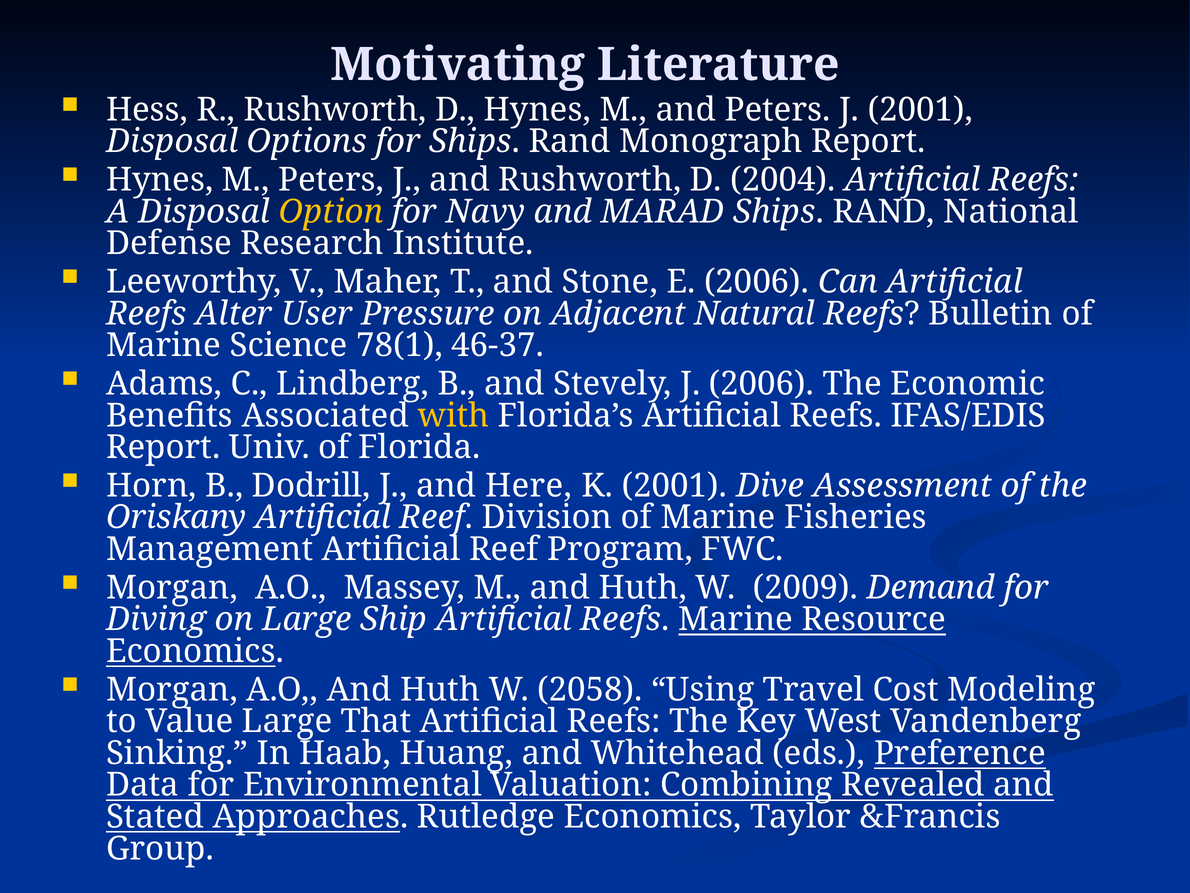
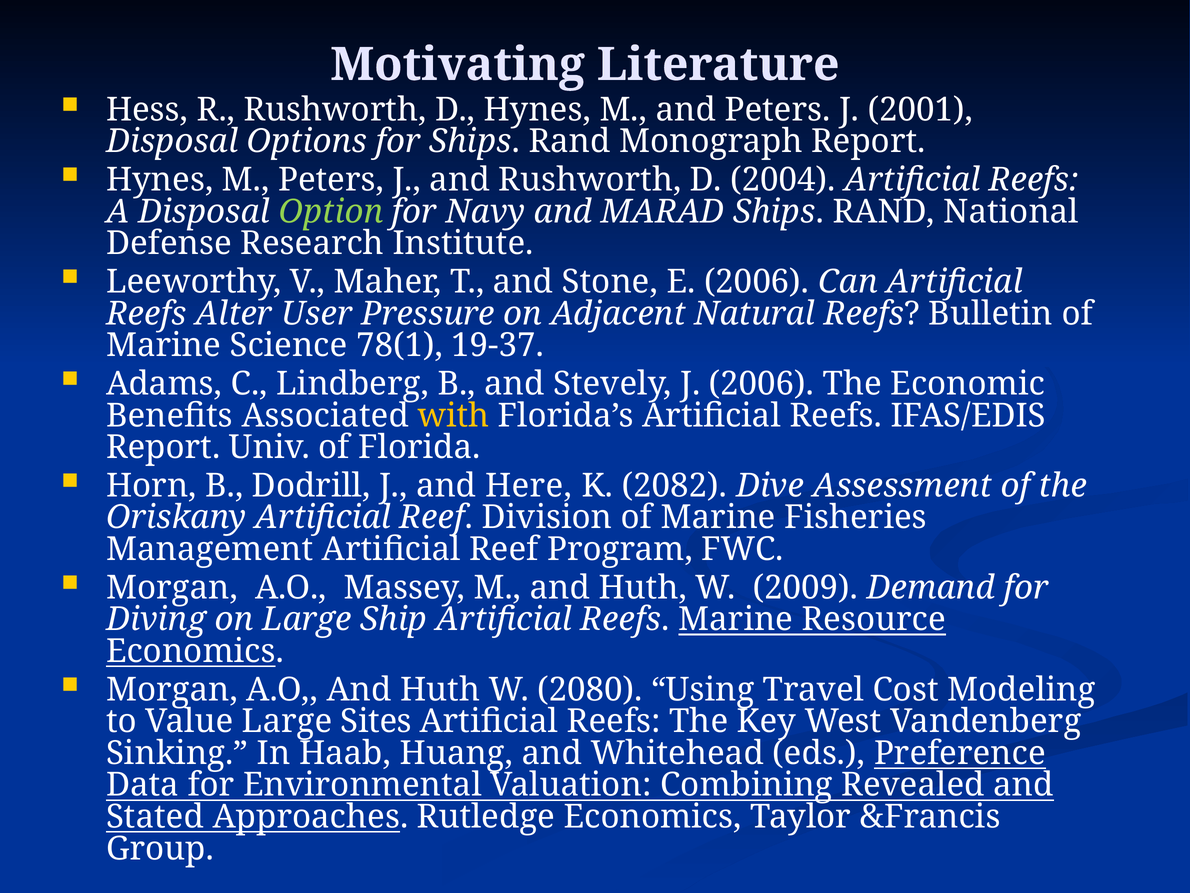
Option colour: yellow -> light green
46-37: 46-37 -> 19-37
K 2001: 2001 -> 2082
2058: 2058 -> 2080
That: That -> Sites
